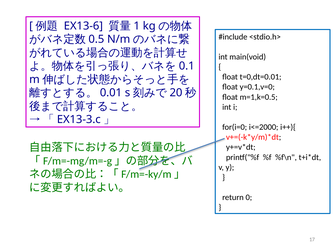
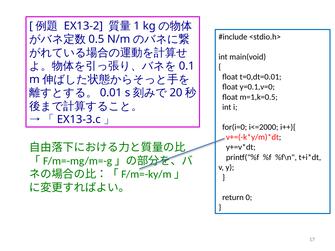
EX13-6: EX13-6 -> EX13-2
